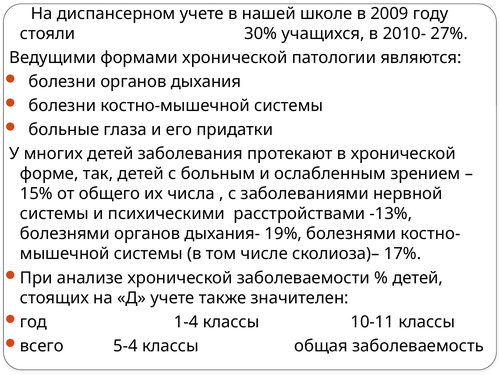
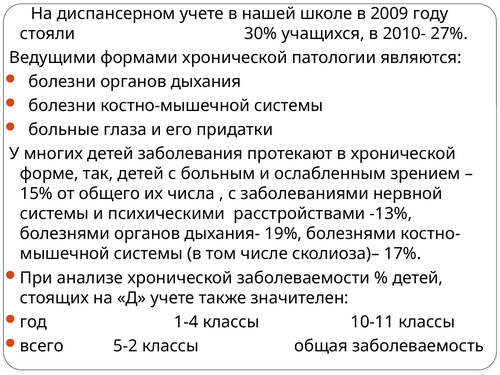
5-4: 5-4 -> 5-2
